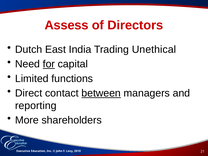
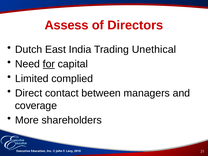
functions: functions -> complied
between underline: present -> none
reporting: reporting -> coverage
